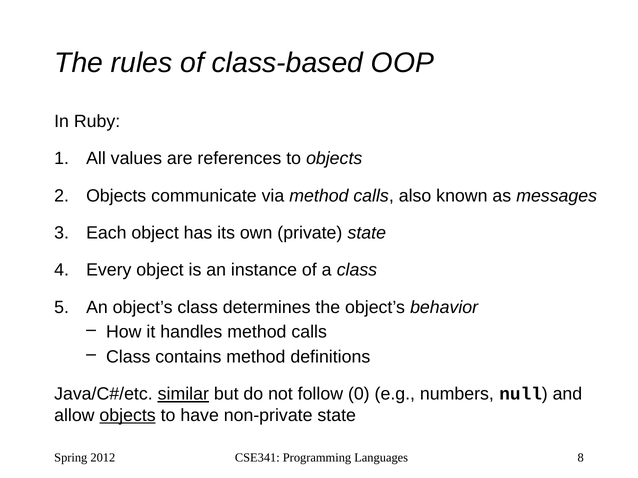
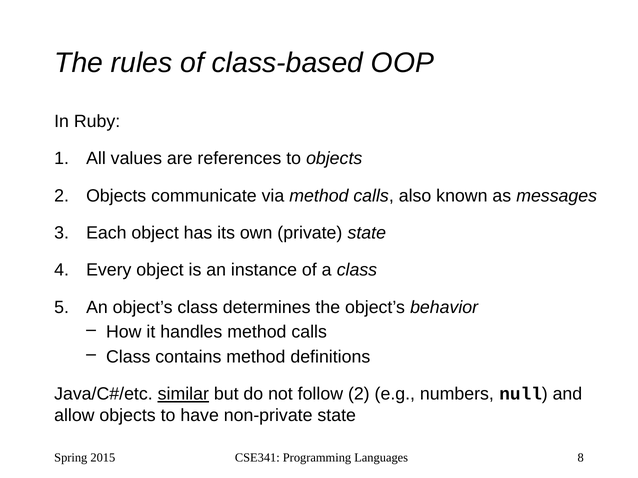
follow 0: 0 -> 2
objects at (128, 416) underline: present -> none
2012: 2012 -> 2015
